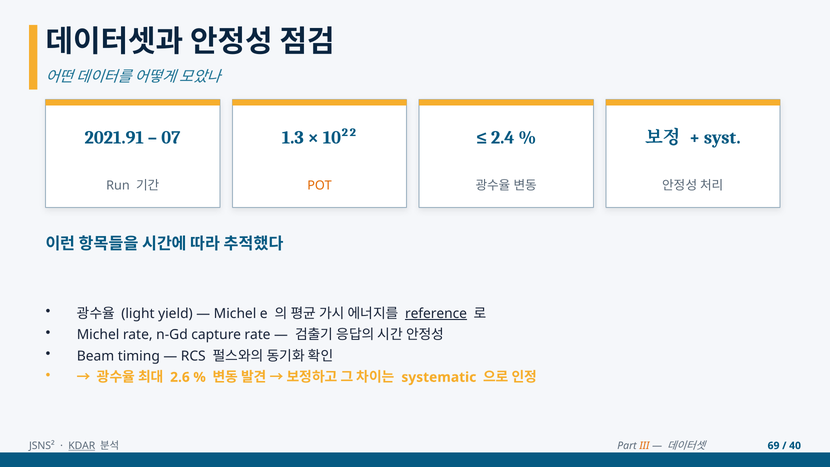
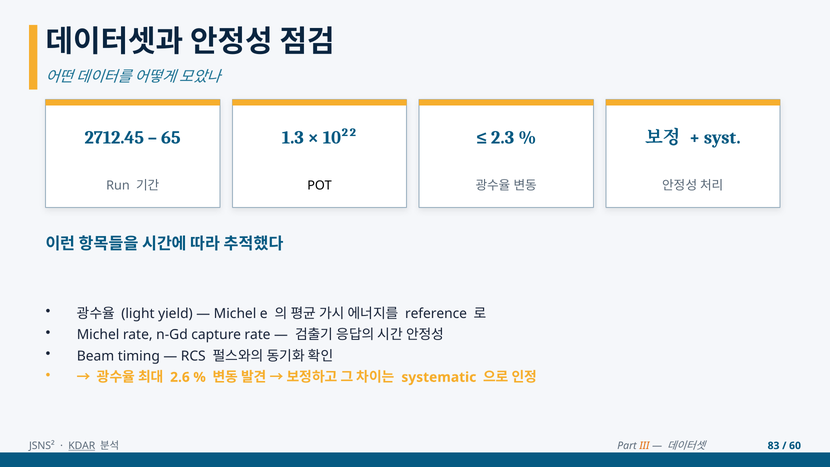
2021.91: 2021.91 -> 2712.45
07: 07 -> 65
2.4: 2.4 -> 2.3
POT colour: orange -> black
reference underline: present -> none
69: 69 -> 83
40: 40 -> 60
